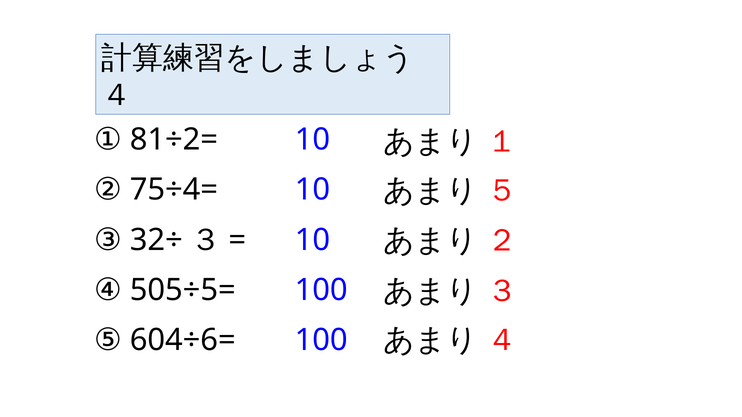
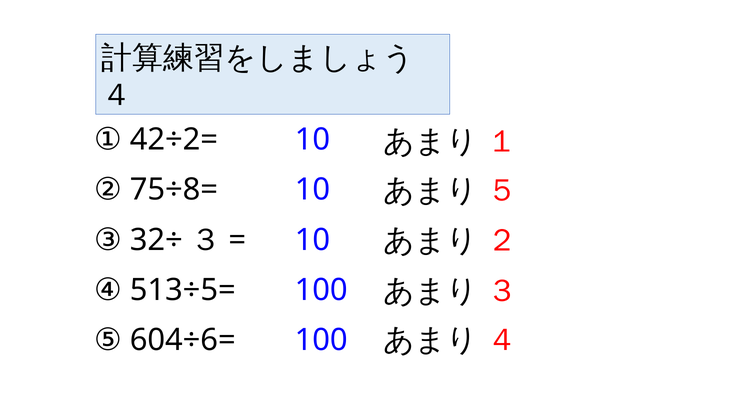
81÷2=: 81÷2= -> 42÷2=
75÷4=: 75÷4= -> 75÷8=
505÷5=: 505÷5= -> 513÷5=
